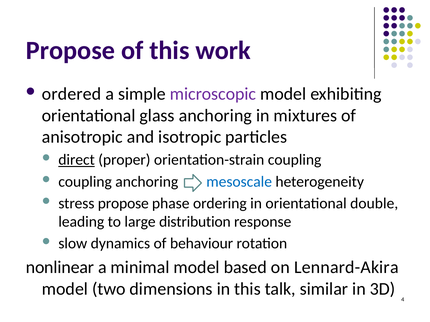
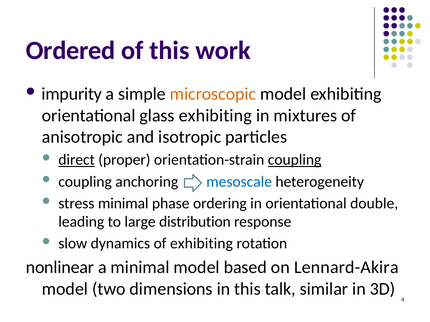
Propose at (70, 51): Propose -> Ordered
ordered: ordered -> impurity
microscopic colour: purple -> orange
glass anchoring: anchoring -> exhibiting
coupling at (295, 160) underline: none -> present
stress propose: propose -> minimal
of behaviour: behaviour -> exhibiting
